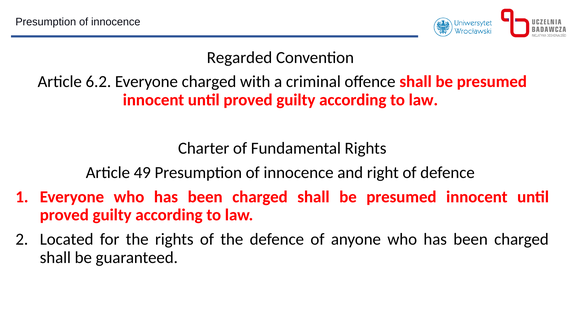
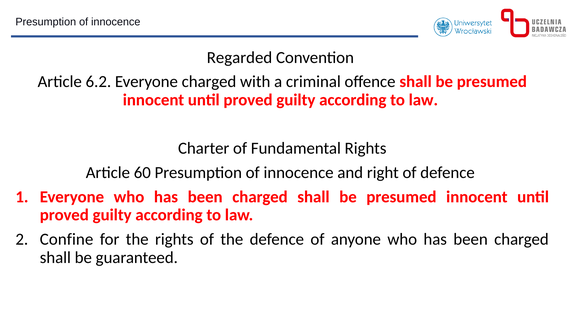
49: 49 -> 60
Located: Located -> Confine
